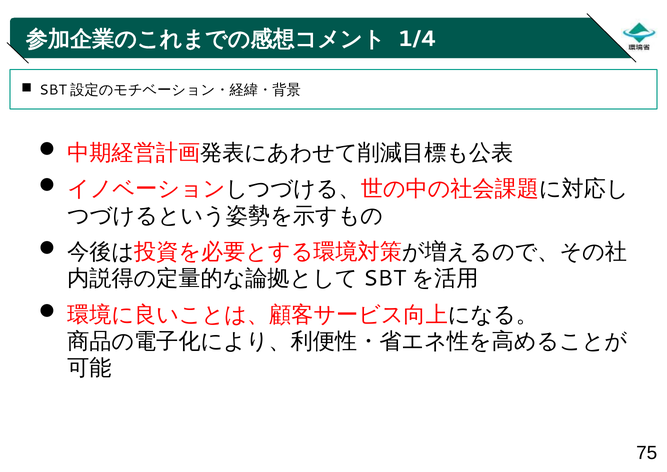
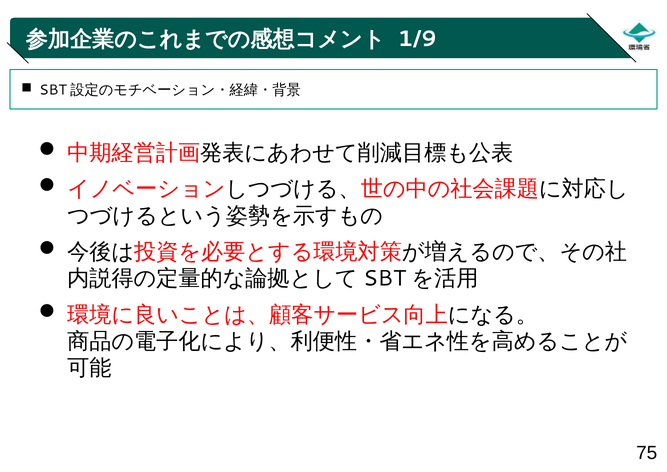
1/4: 1/4 -> 1/9
